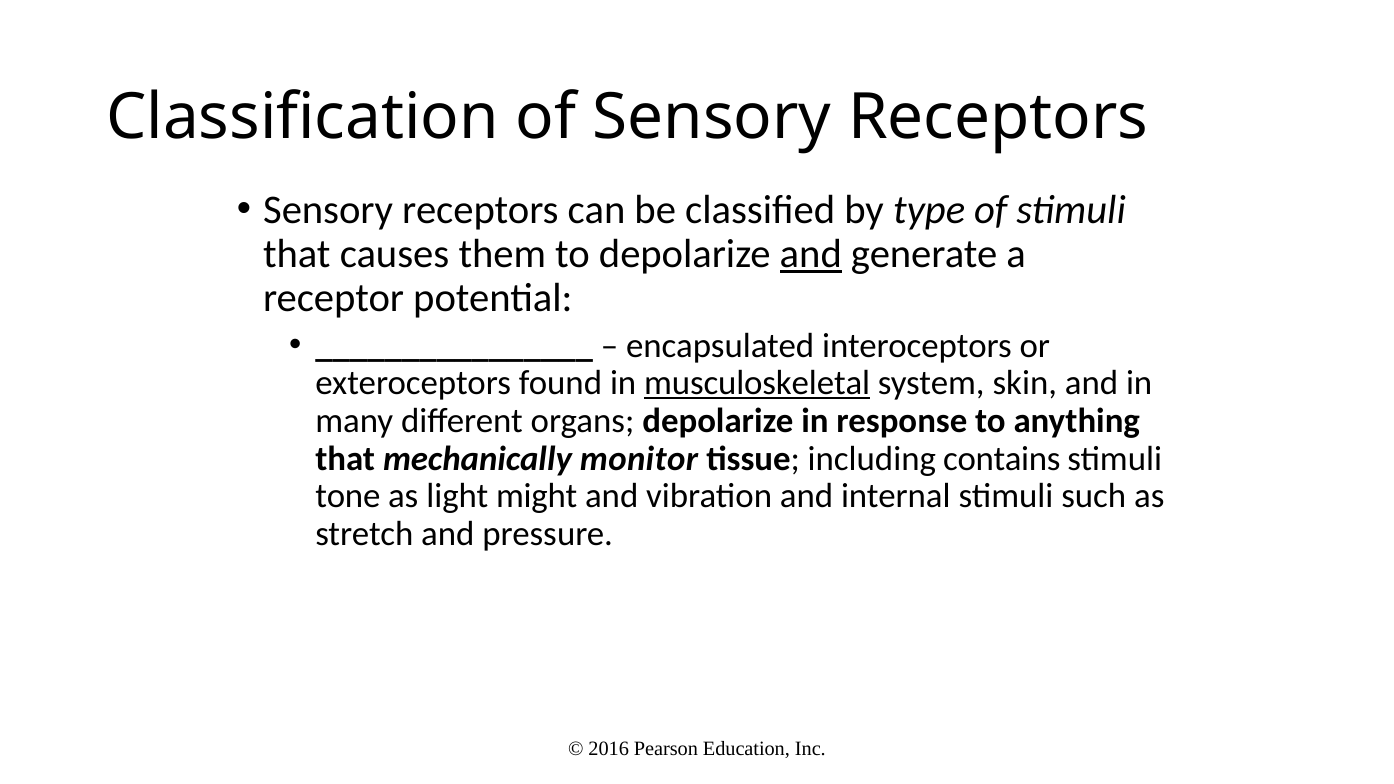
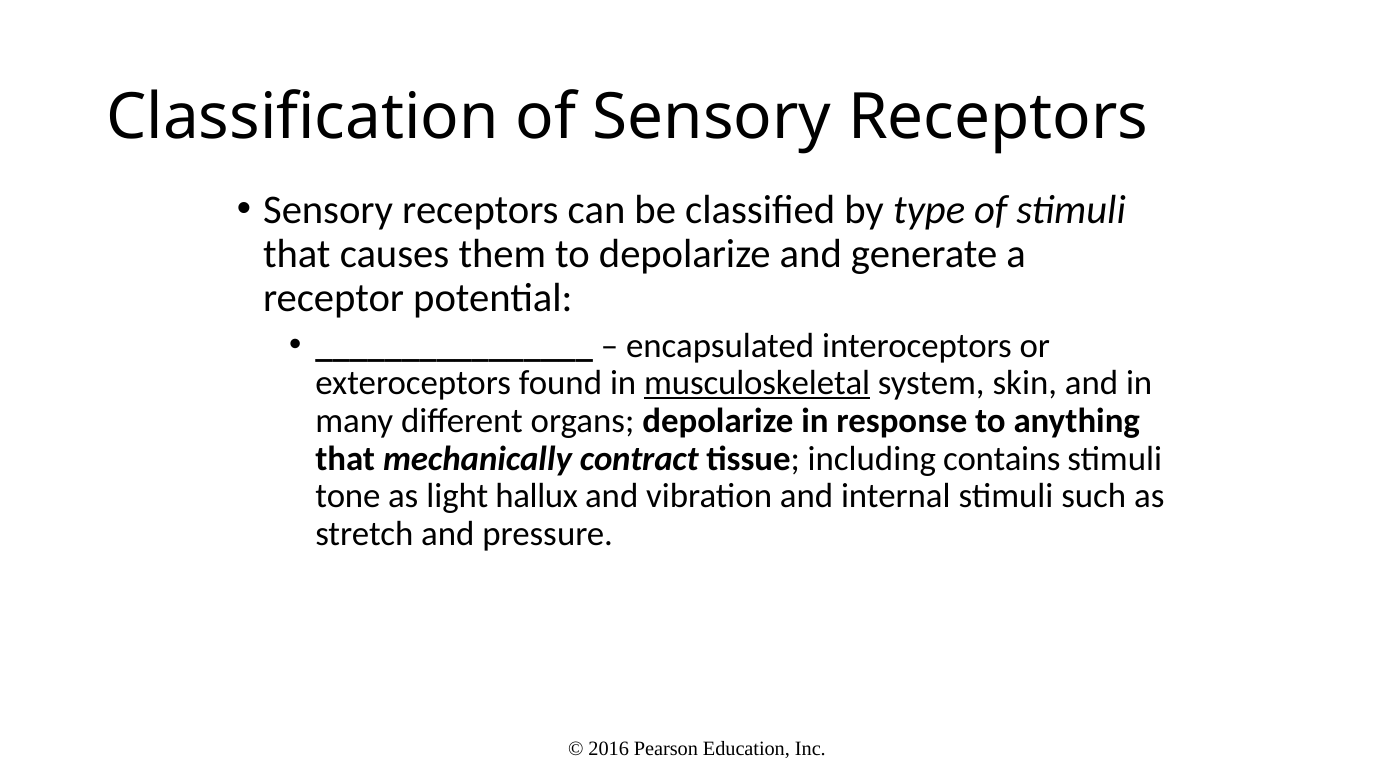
and at (811, 254) underline: present -> none
monitor: monitor -> contract
might: might -> hallux
